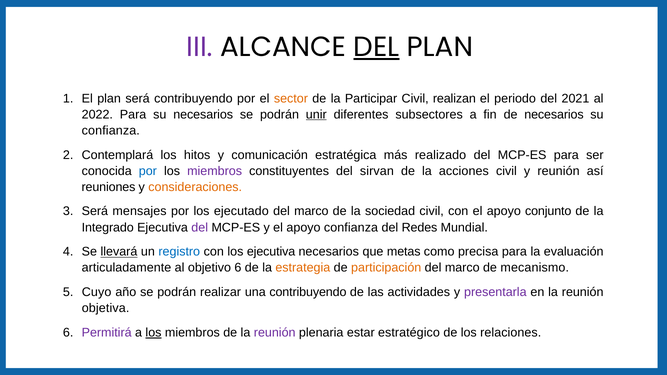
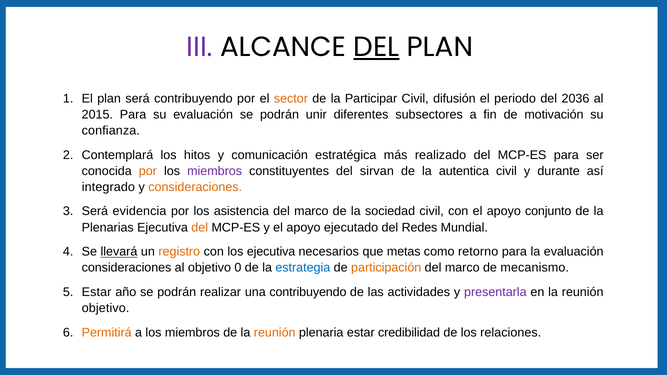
realizan: realizan -> difusión
2021: 2021 -> 2036
2022: 2022 -> 2015
su necesarios: necesarios -> evaluación
unir underline: present -> none
de necesarios: necesarios -> motivación
por at (148, 171) colour: blue -> orange
acciones: acciones -> autentica
y reunión: reunión -> durante
reuniones: reuniones -> integrado
mensajes: mensajes -> evidencia
ejecutado: ejecutado -> asistencia
Integrado: Integrado -> Plenarias
del at (200, 228) colour: purple -> orange
apoyo confianza: confianza -> ejecutado
registro colour: blue -> orange
precisa: precisa -> retorno
articuladamente at (126, 268): articuladamente -> consideraciones
objetivo 6: 6 -> 0
estrategia colour: orange -> blue
Cuyo at (97, 292): Cuyo -> Estar
objetiva at (106, 308): objetiva -> objetivo
Permitirá colour: purple -> orange
los at (153, 333) underline: present -> none
reunión at (275, 333) colour: purple -> orange
estratégico: estratégico -> credibilidad
